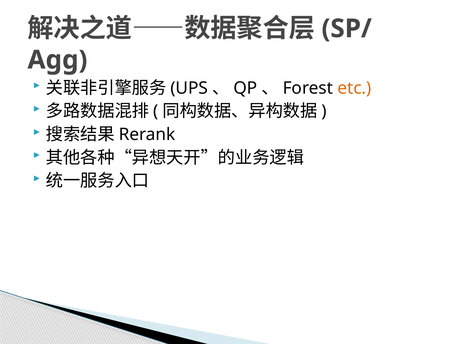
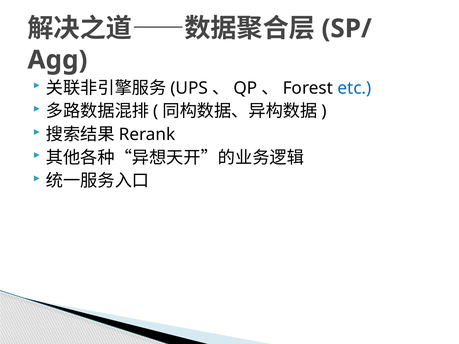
etc colour: orange -> blue
